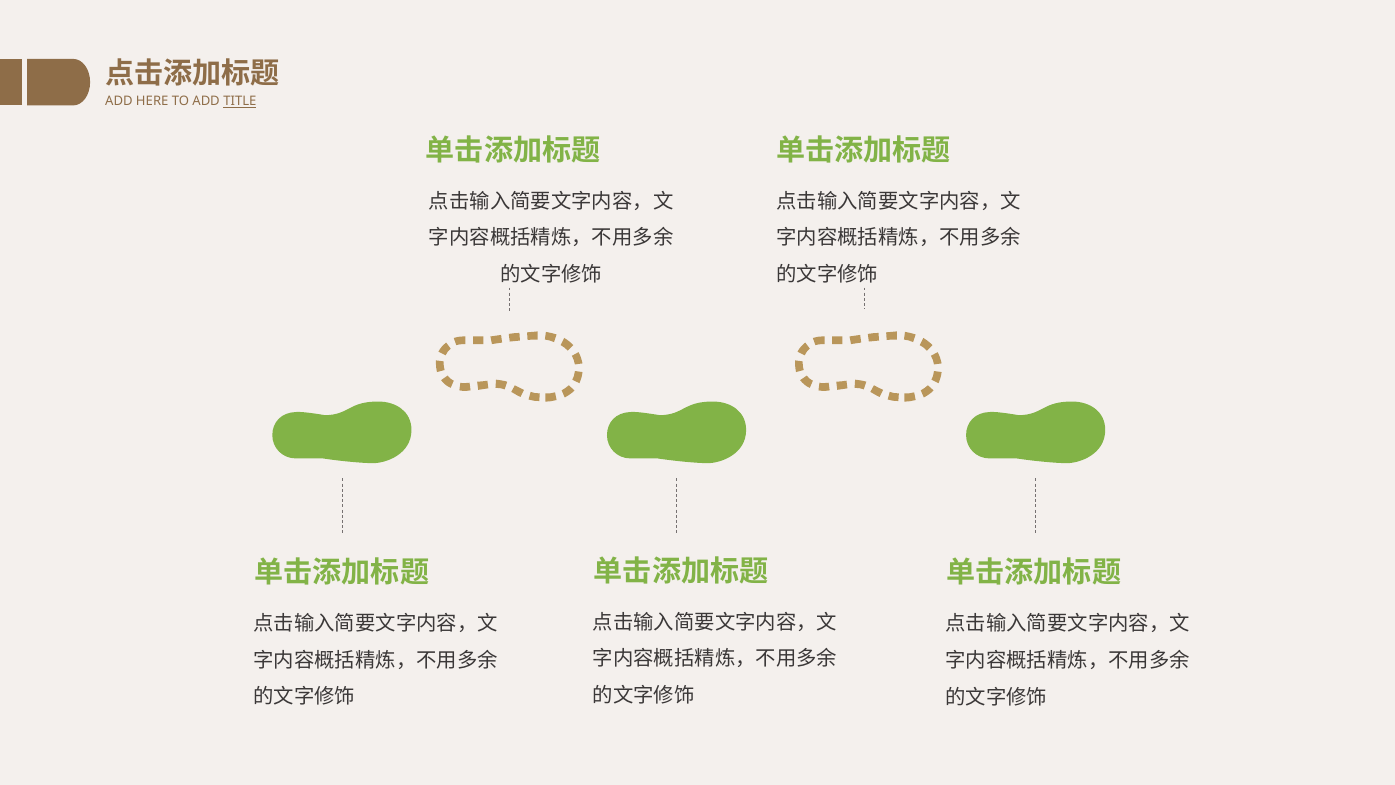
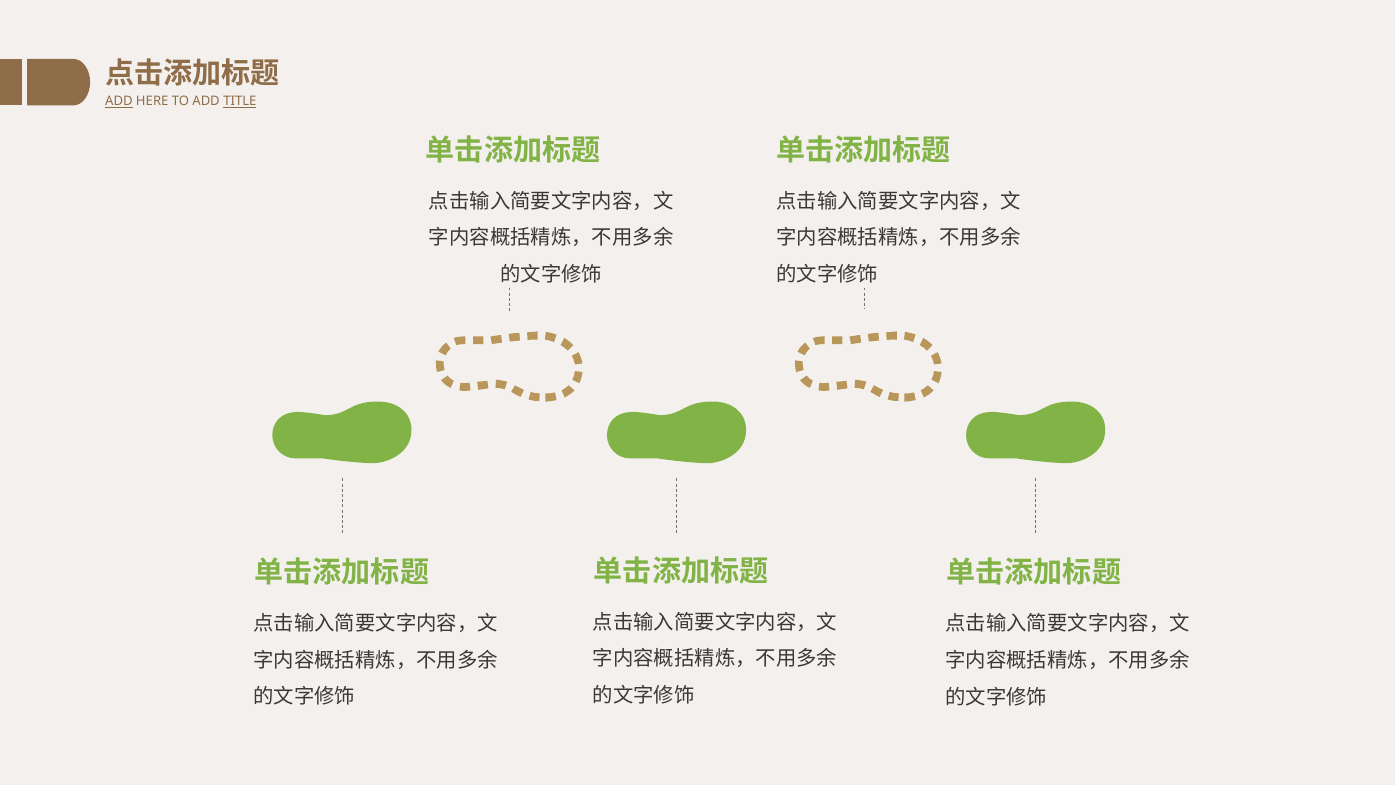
ADD at (119, 101) underline: none -> present
